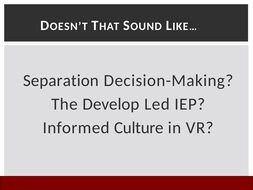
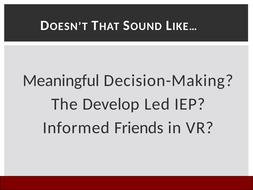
Separation: Separation -> Meaningful
Culture: Culture -> Friends
